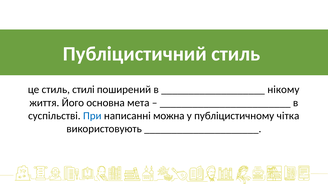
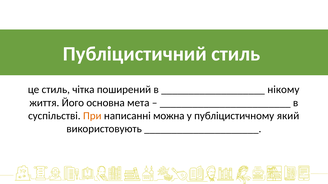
стилі: стилі -> чітка
При colour: blue -> orange
чітка: чітка -> який
